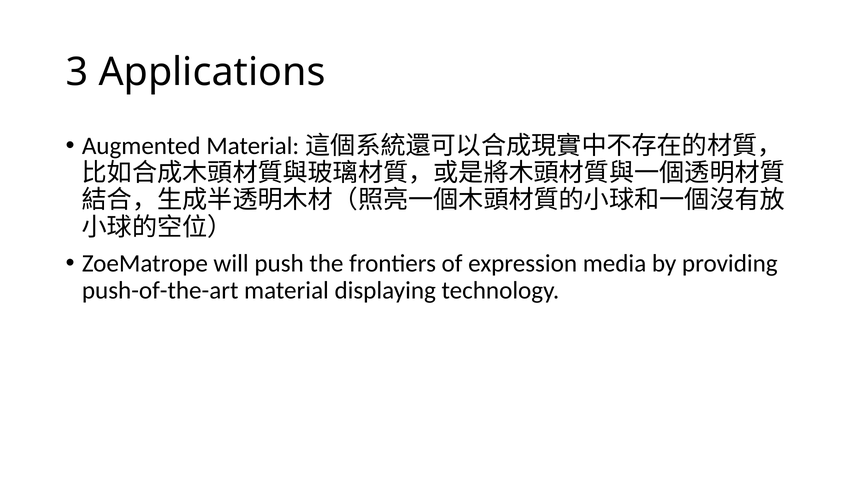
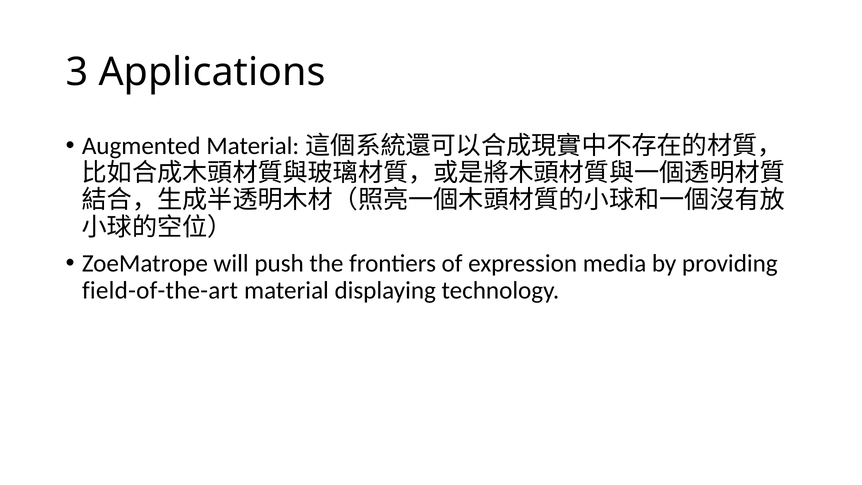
push-of-the-art: push-of-the-art -> field-of-the-art
